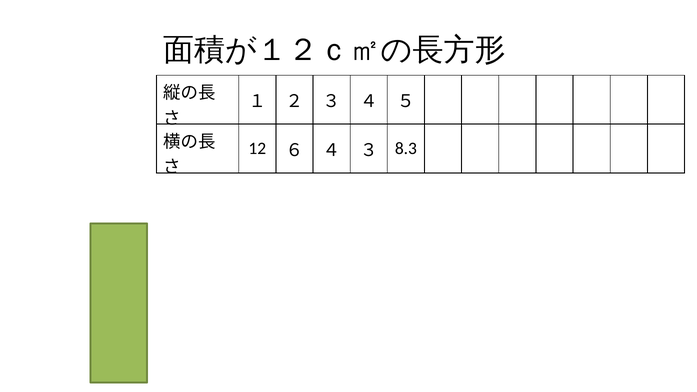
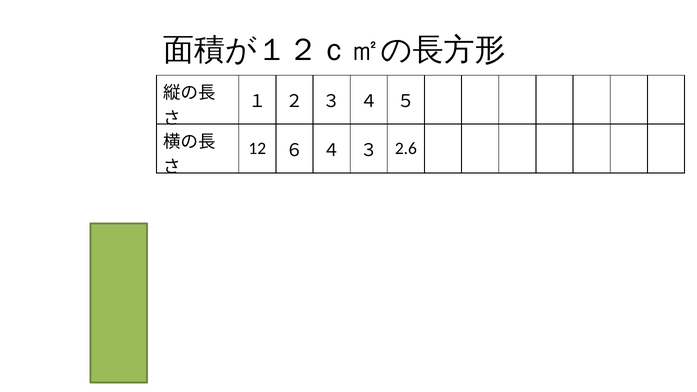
8.3: 8.3 -> 2.6
